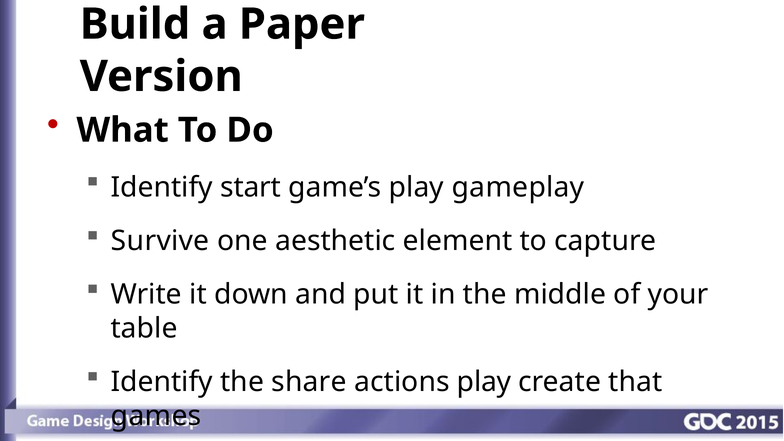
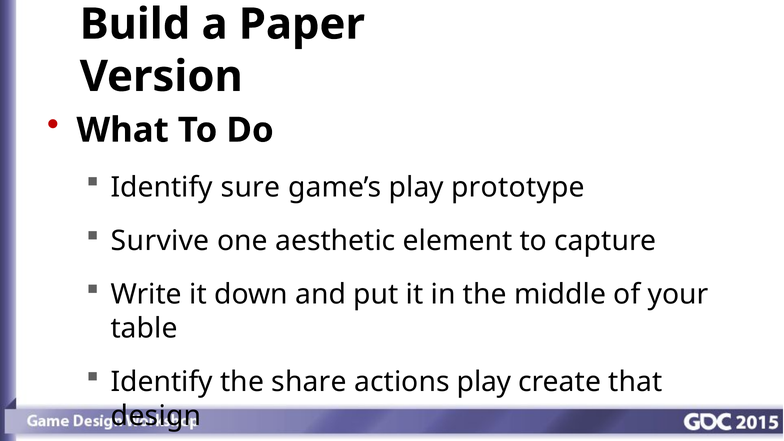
start: start -> sure
gameplay: gameplay -> prototype
games: games -> design
